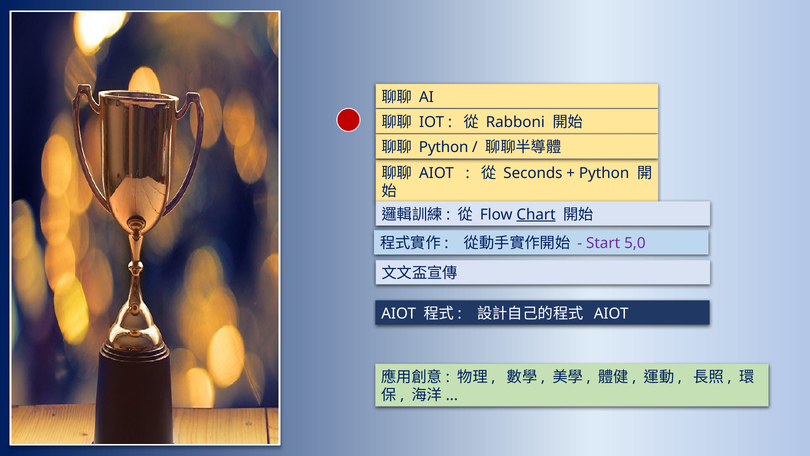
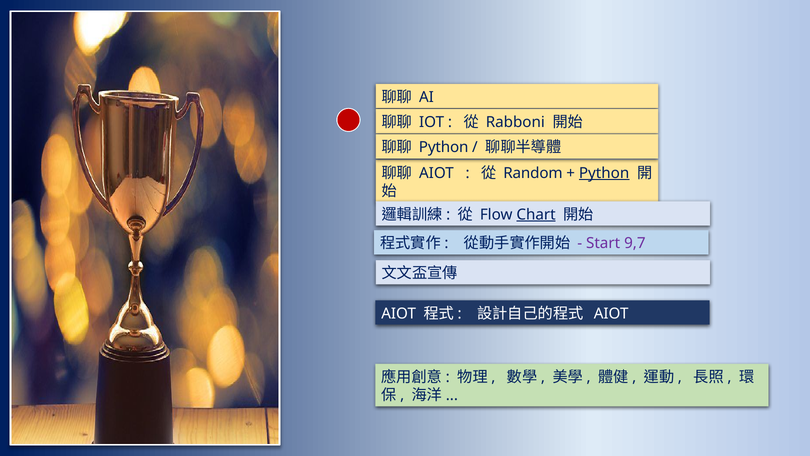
Seconds: Seconds -> Random
Python at (604, 173) underline: none -> present
5,0: 5,0 -> 9,7
